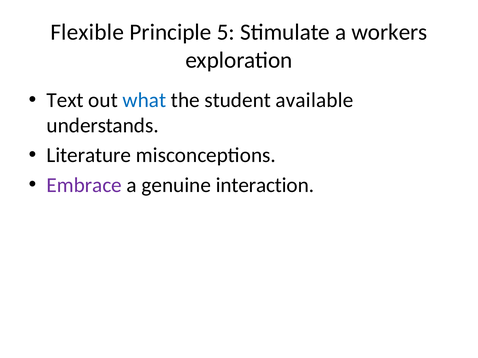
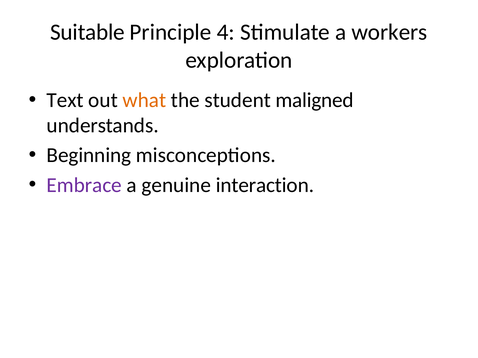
Flexible: Flexible -> Suitable
5: 5 -> 4
what colour: blue -> orange
available: available -> maligned
Literature: Literature -> Beginning
